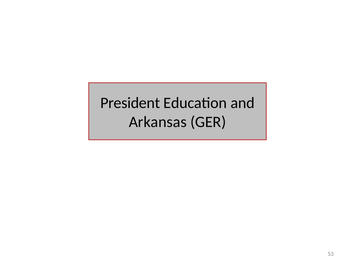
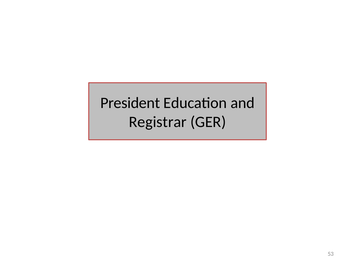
Arkansas: Arkansas -> Registrar
